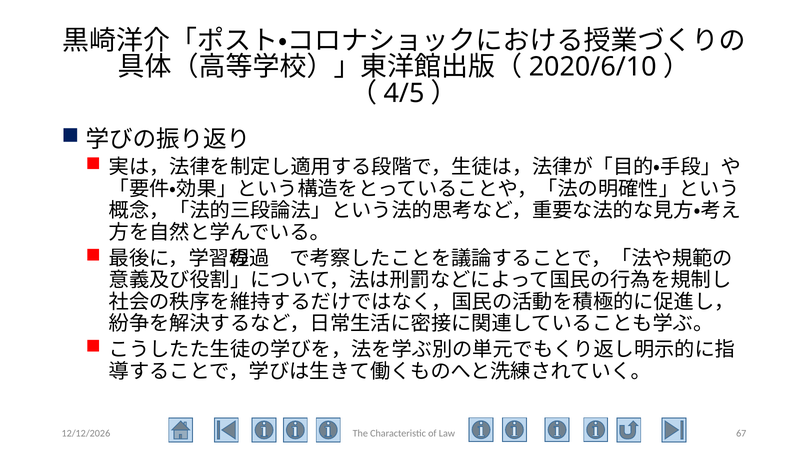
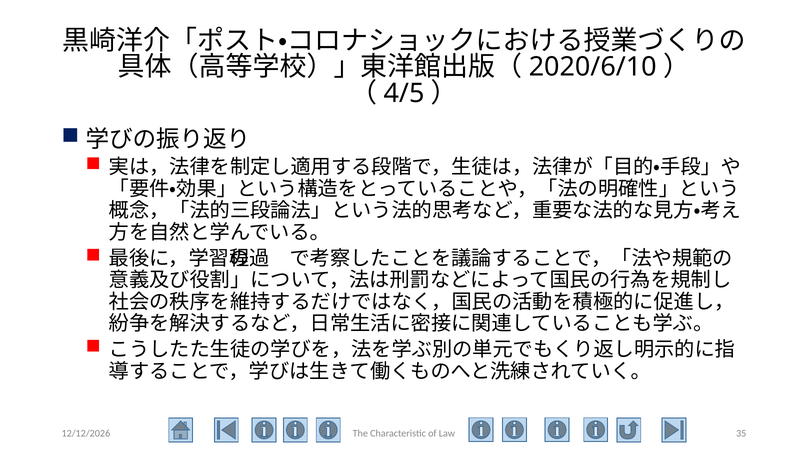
67: 67 -> 35
